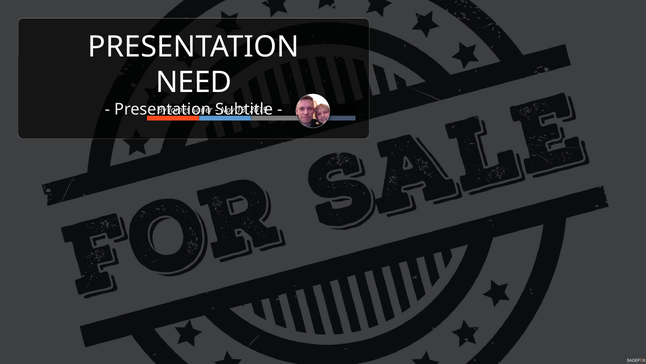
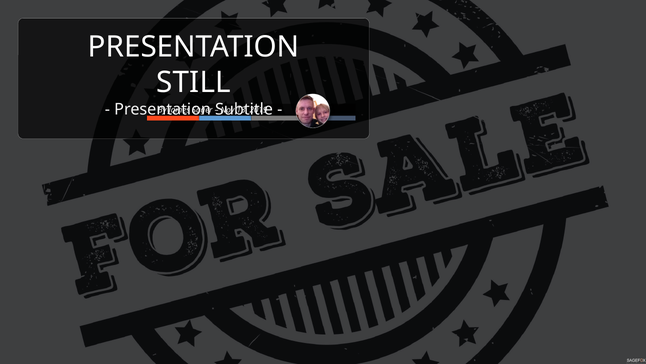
NEED: NEED -> STILL
